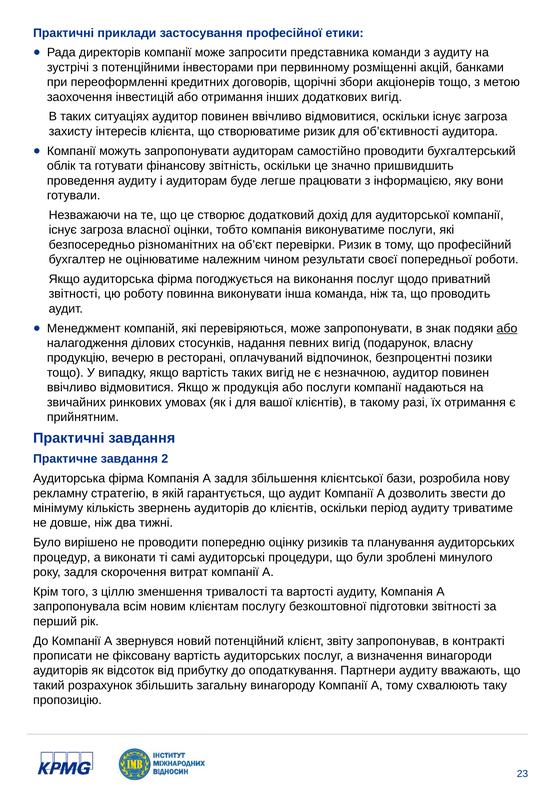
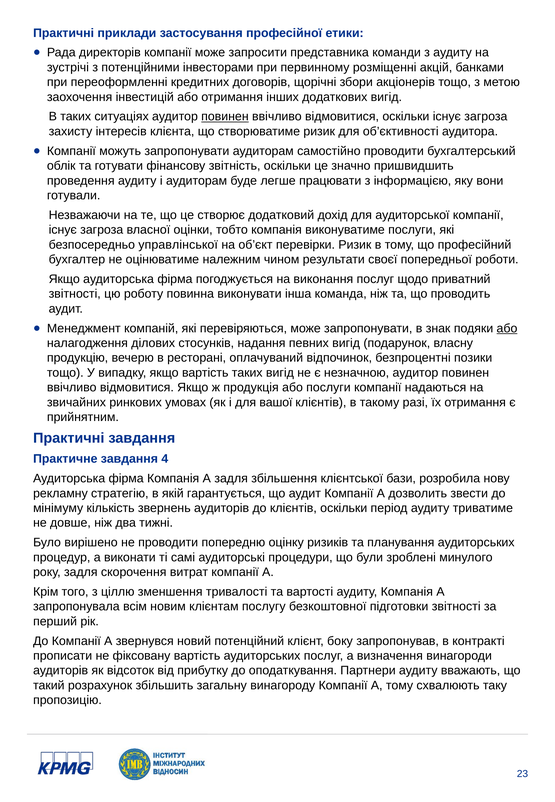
повинен at (225, 117) underline: none -> present
різноманітних: різноманітних -> управлінської
2: 2 -> 4
звіту: звіту -> боку
